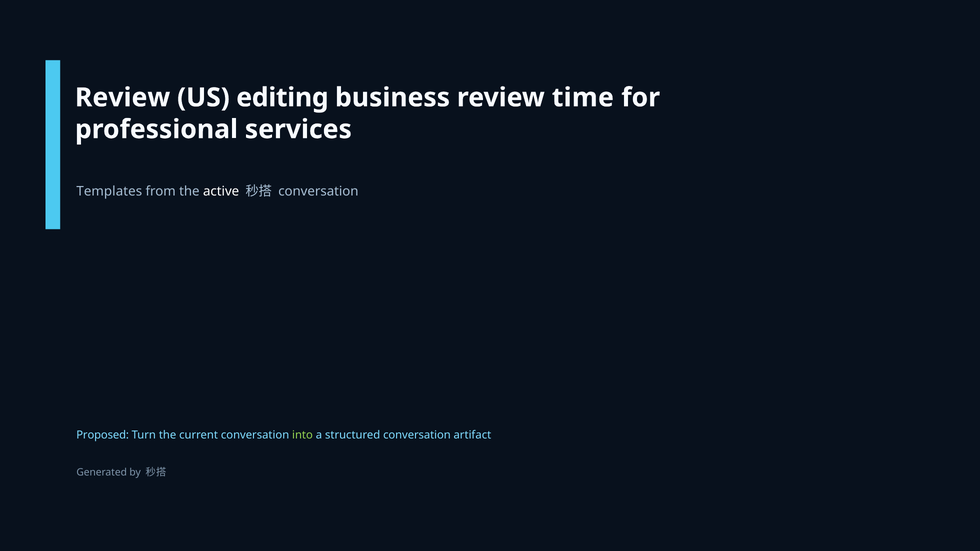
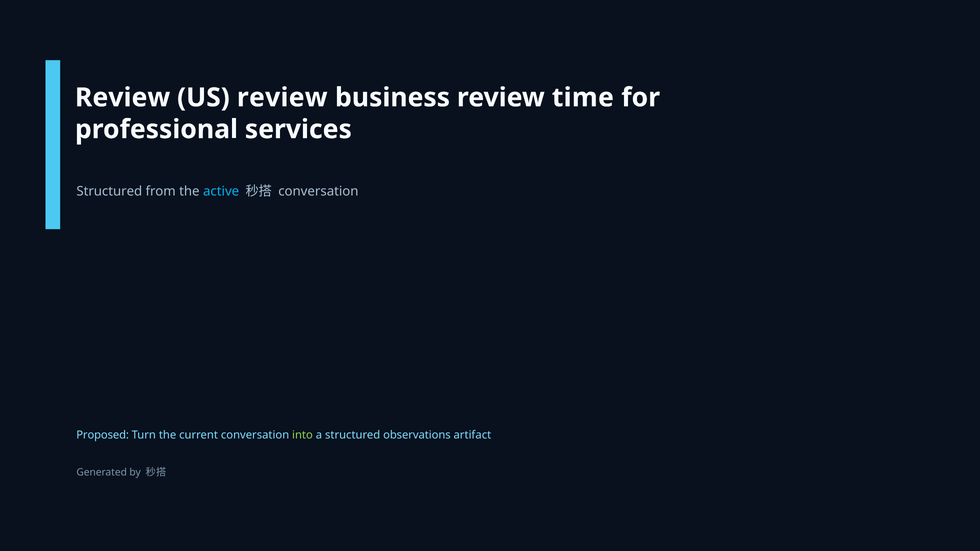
US editing: editing -> review
Templates at (109, 191): Templates -> Structured
active colour: white -> light blue
structured conversation: conversation -> observations
